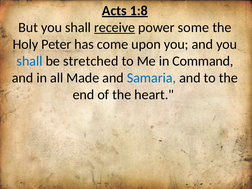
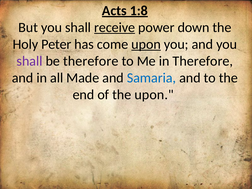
some: some -> down
upon at (146, 44) underline: none -> present
shall at (30, 61) colour: blue -> purple
be stretched: stretched -> therefore
in Command: Command -> Therefore
the heart: heart -> upon
